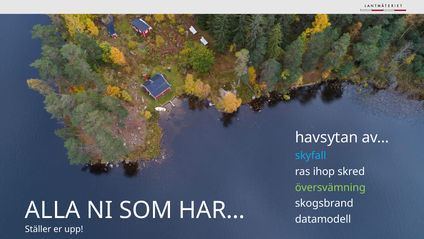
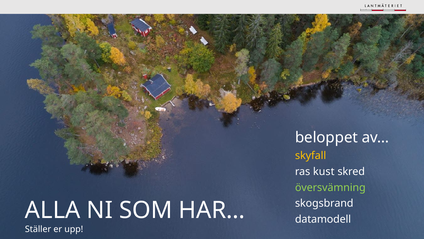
havsytan: havsytan -> beloppet
skyfall colour: light blue -> yellow
ihop: ihop -> kust
